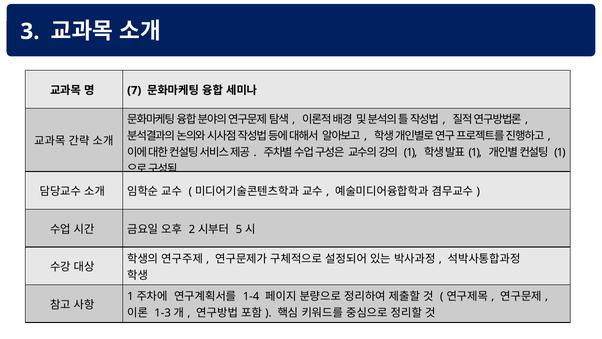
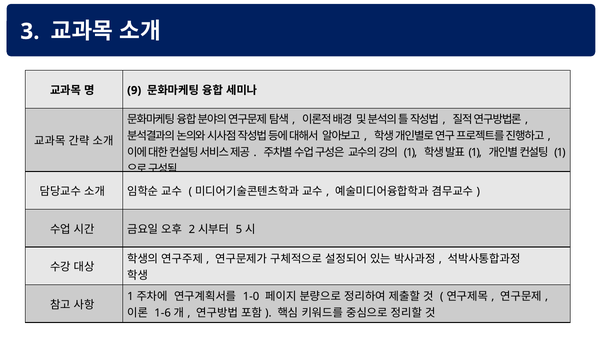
7: 7 -> 9
1-4: 1-4 -> 1-0
1-3: 1-3 -> 1-6
